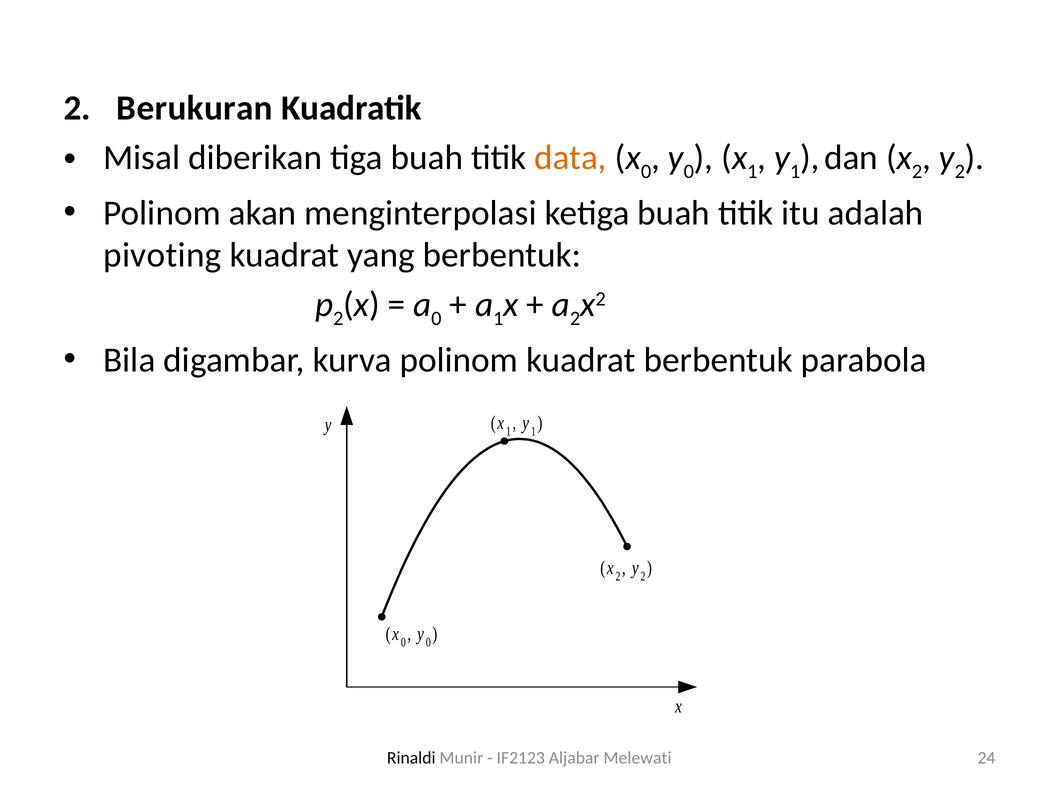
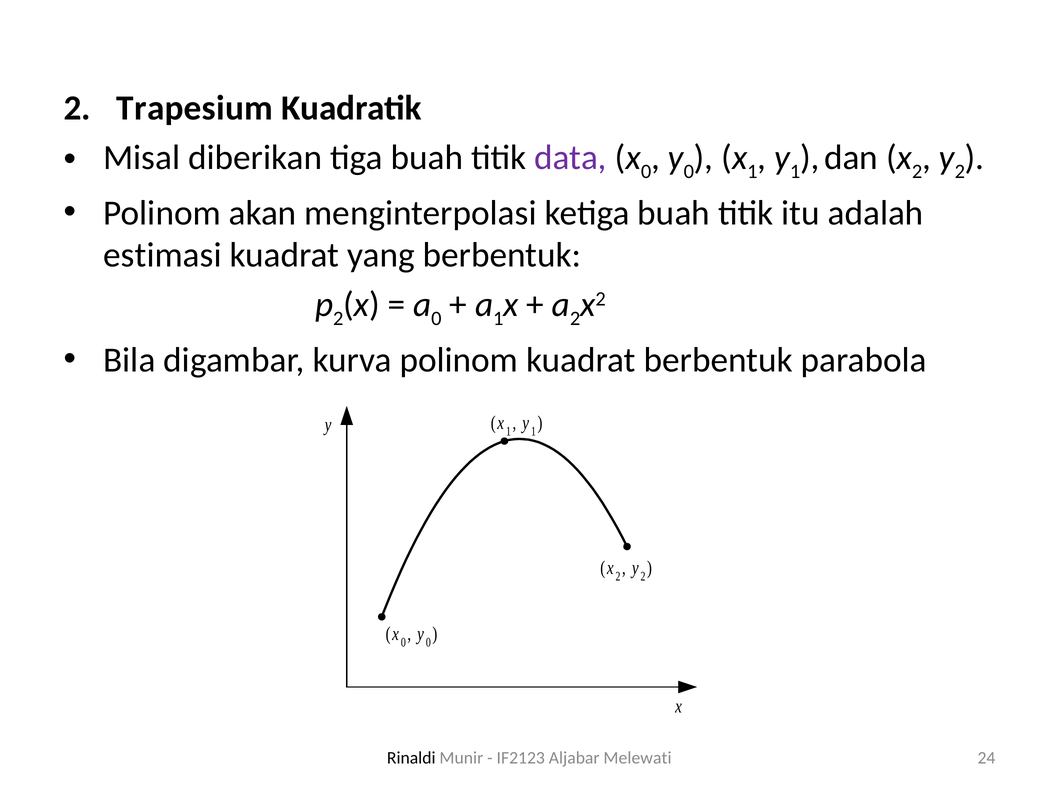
Berukuran: Berukuran -> Trapesium
data colour: orange -> purple
pivoting: pivoting -> estimasi
